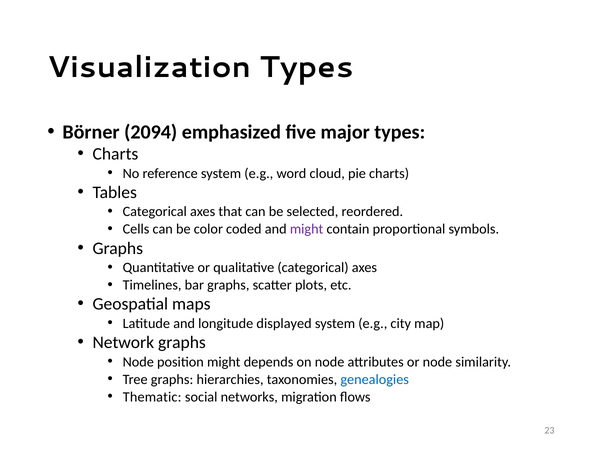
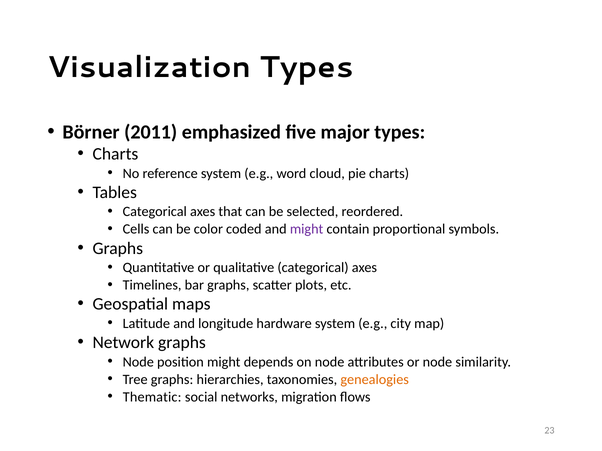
2094: 2094 -> 2011
displayed: displayed -> hardware
genealogies colour: blue -> orange
